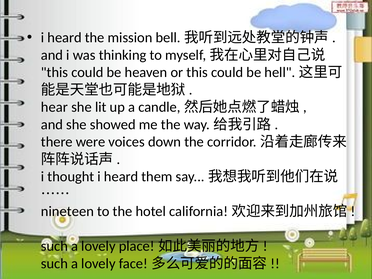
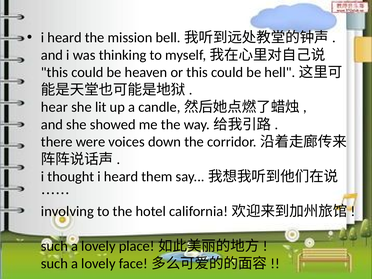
nineteen: nineteen -> involving
